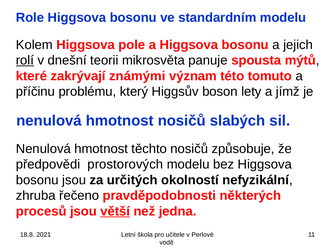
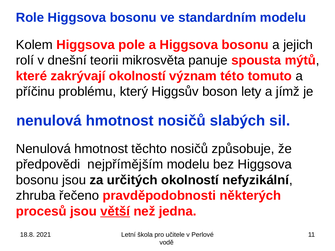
rolí underline: present -> none
zakrývají známými: známými -> okolností
prostorových: prostorových -> nejpřímějším
